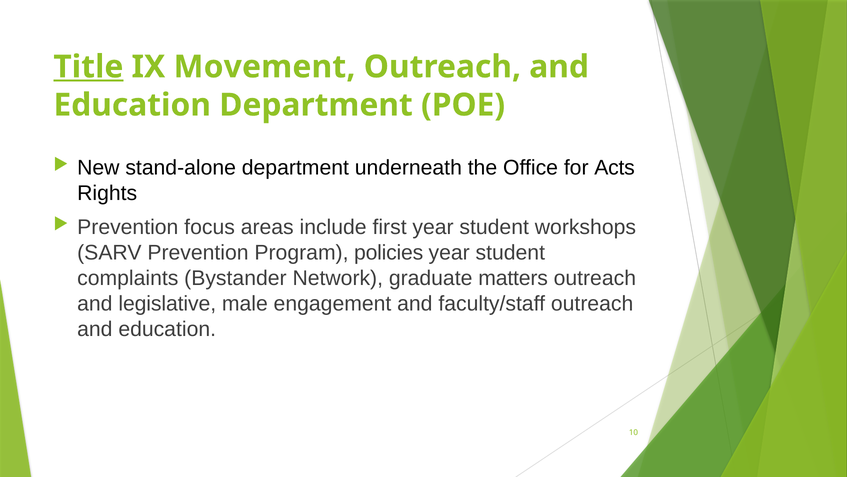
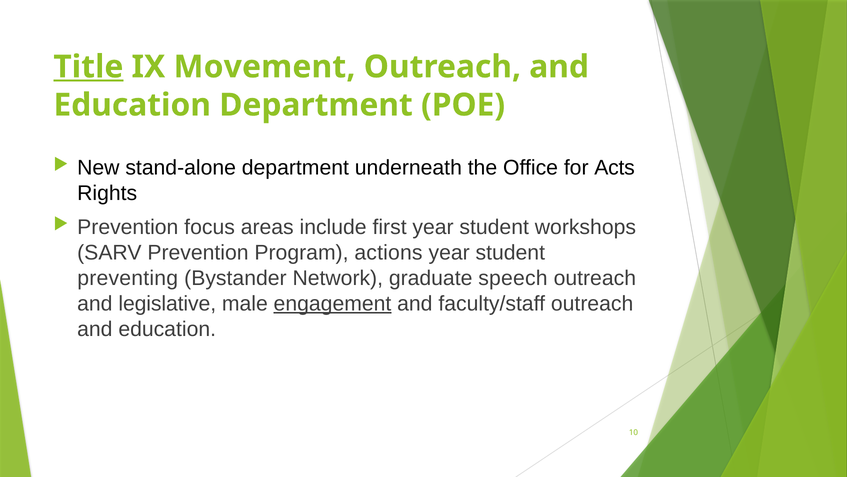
policies: policies -> actions
complaints: complaints -> preventing
matters: matters -> speech
engagement underline: none -> present
